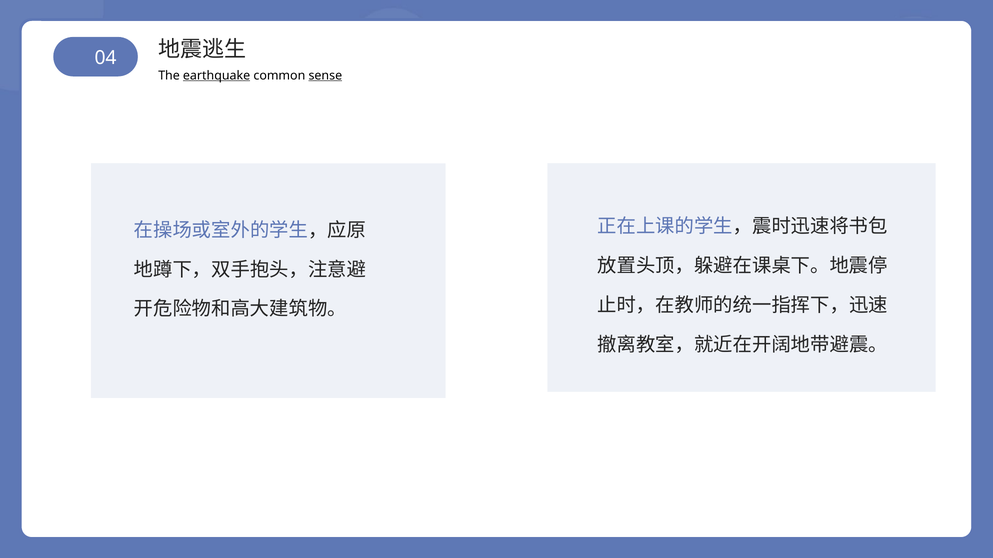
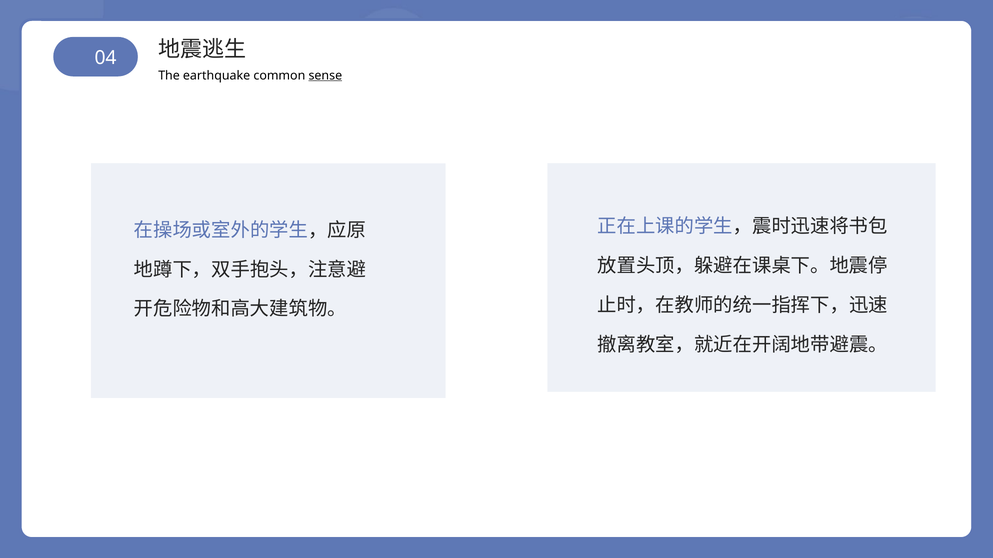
earthquake underline: present -> none
